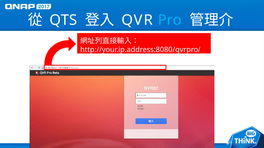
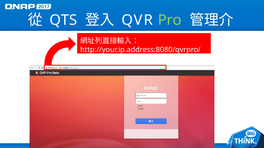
Pro colour: light blue -> light green
